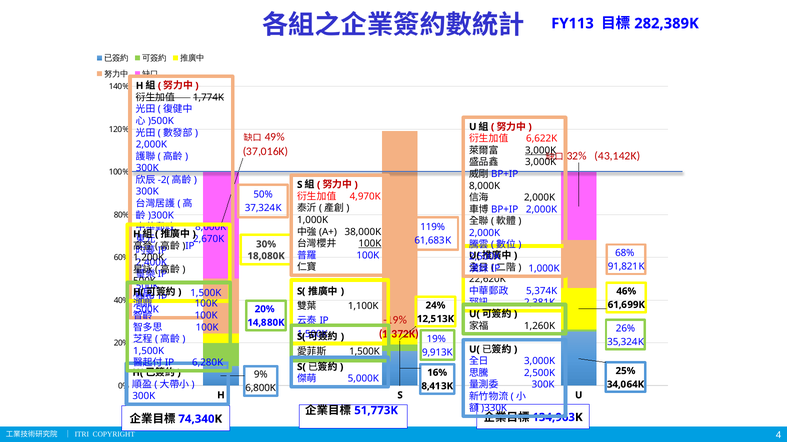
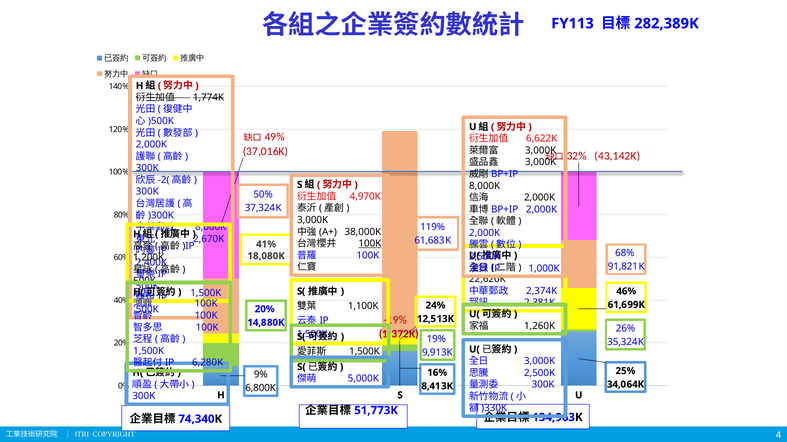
3,000K at (541, 151) underline: present -> none
1,000K at (313, 220): 1,000K -> 3,000K
30%: 30% -> 41%
5,374K: 5,374K -> 2,374K
